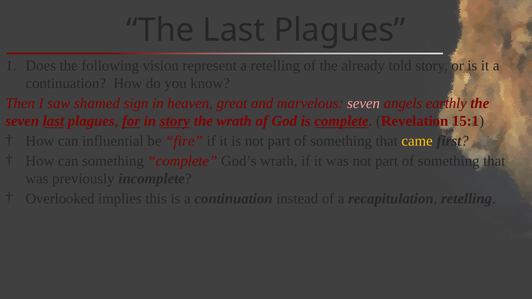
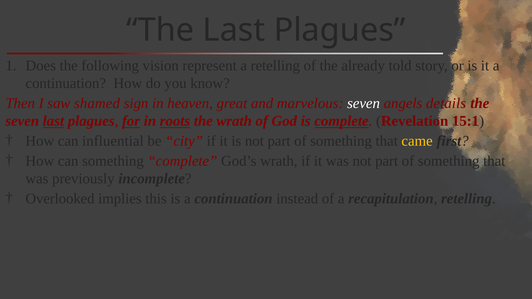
seven at (364, 103) colour: pink -> white
earthly: earthly -> details
in story: story -> roots
fire: fire -> city
